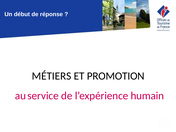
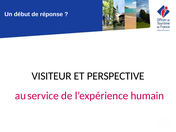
MÉTIERS: MÉTIERS -> VISITEUR
PROMOTION: PROMOTION -> PERSPECTIVE
